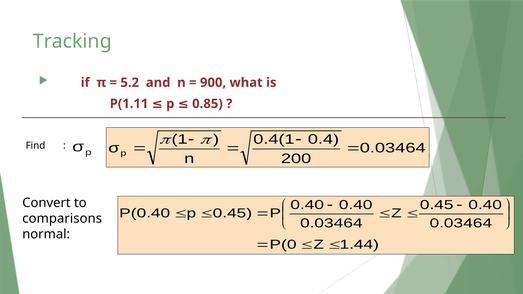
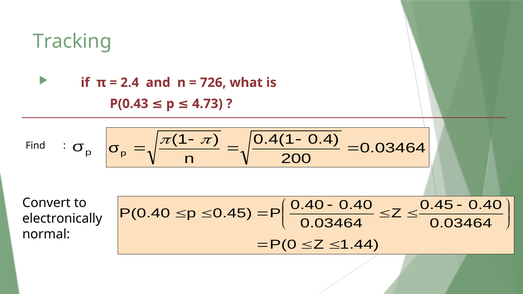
5.2: 5.2 -> 2.4
900: 900 -> 726
P(1.11: P(1.11 -> P(0.43
0.85: 0.85 -> 4.73
comparisons: comparisons -> electronically
